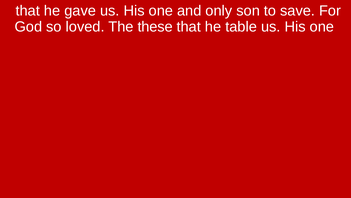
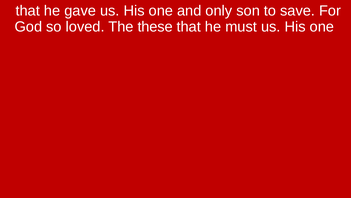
table: table -> must
